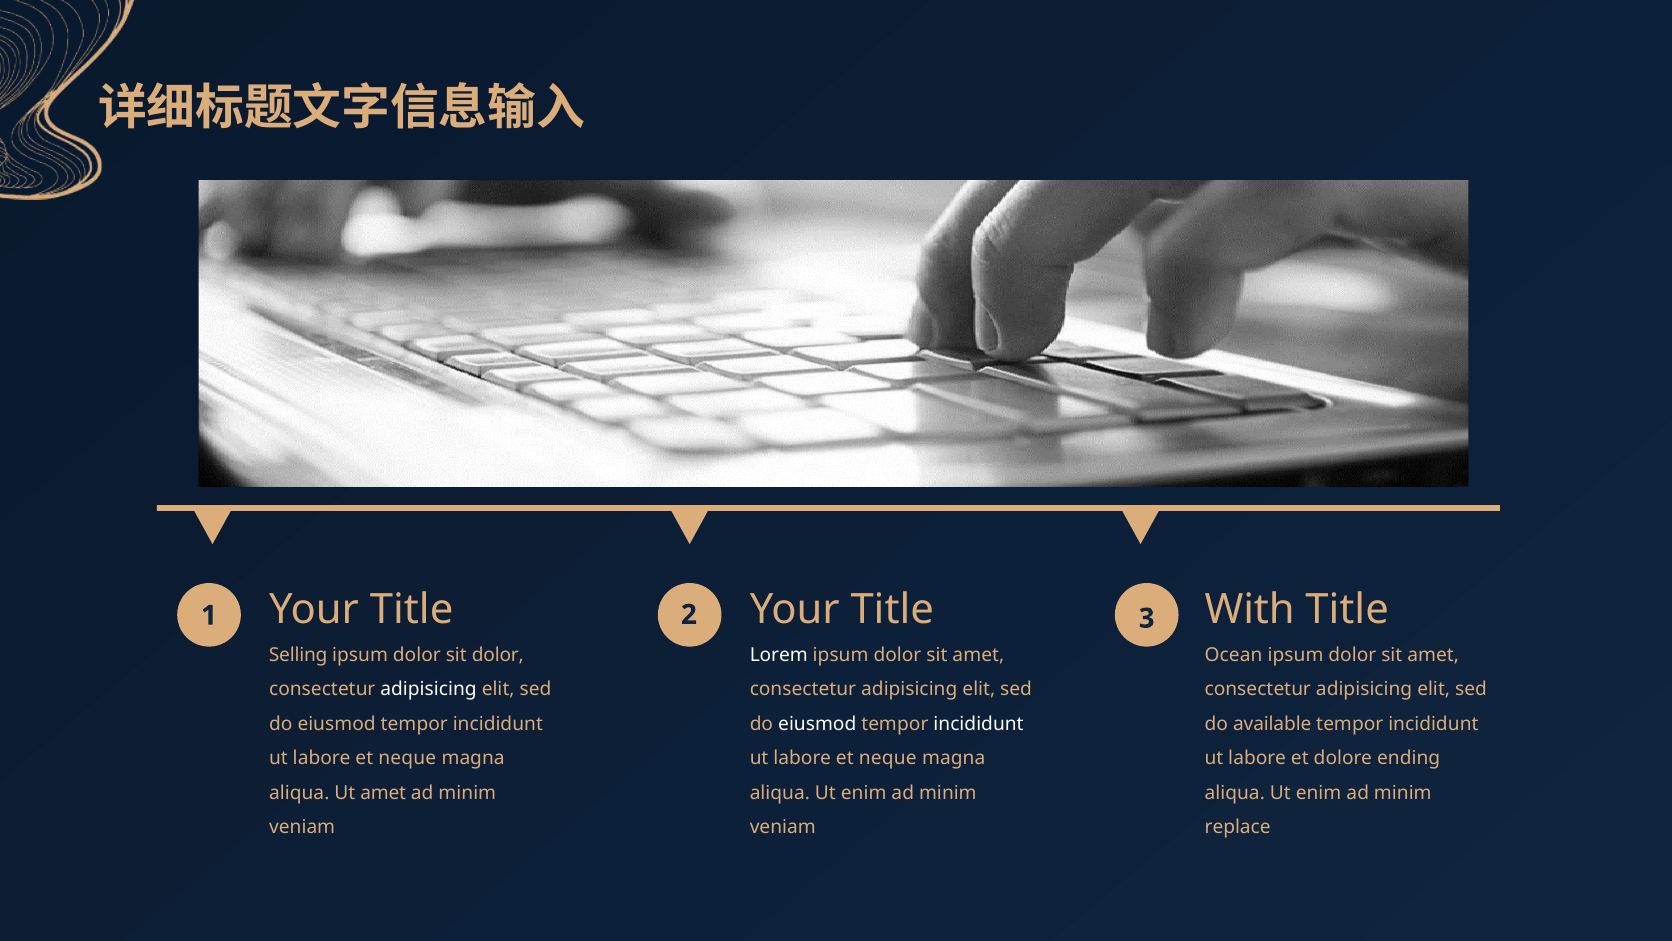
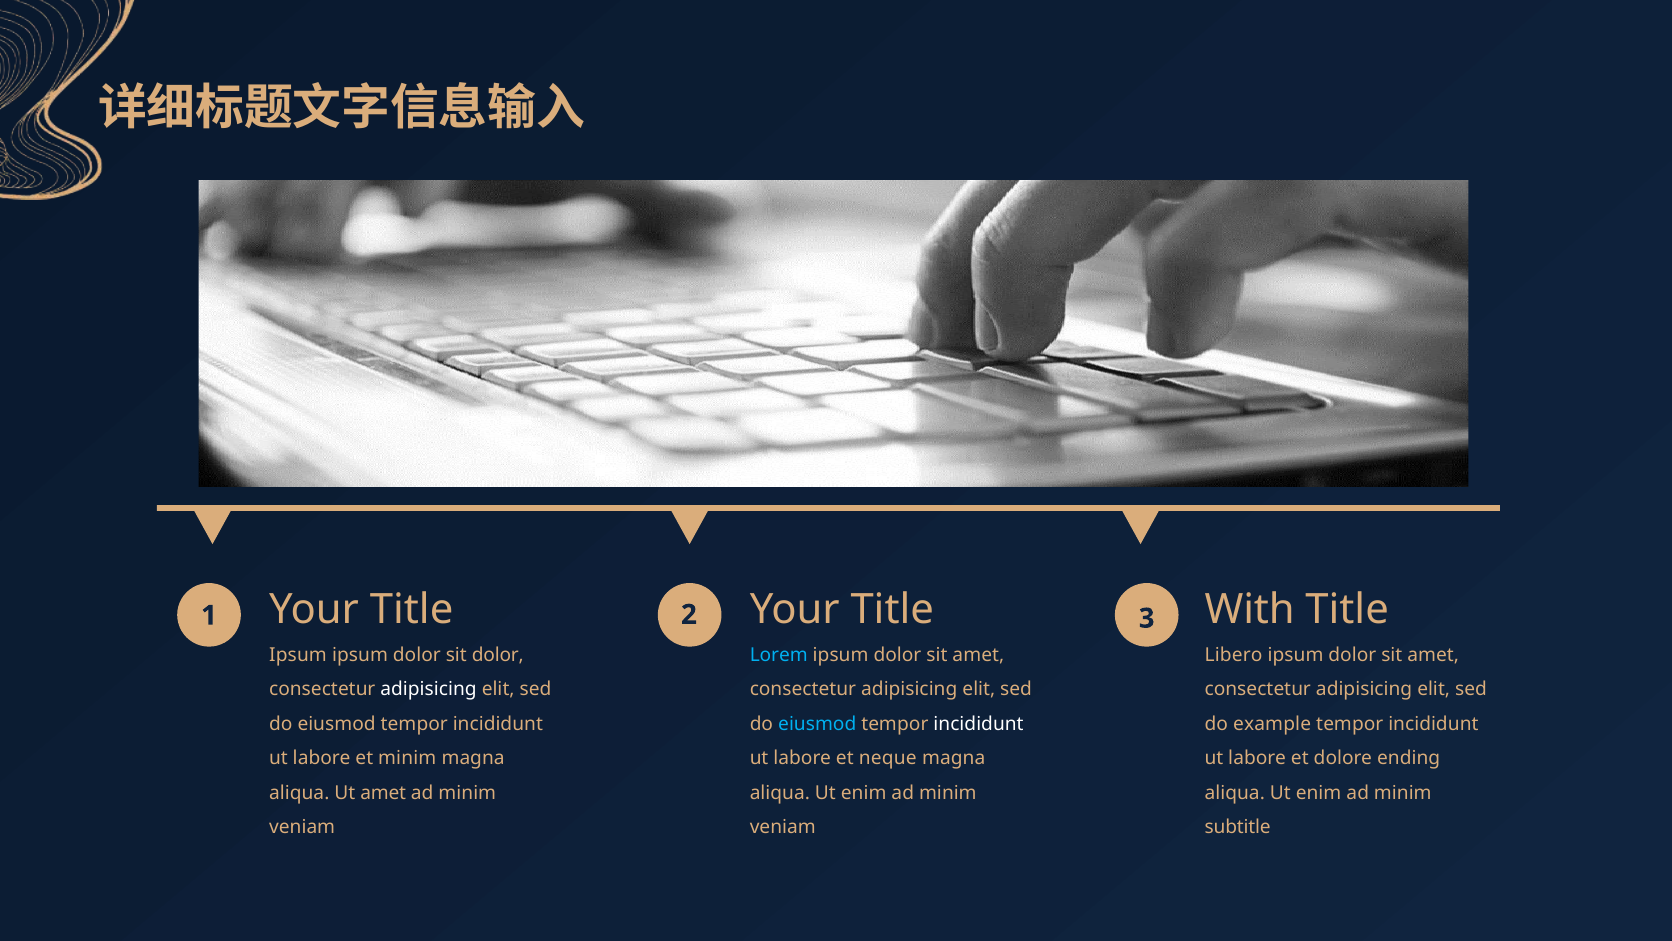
Selling at (298, 655): Selling -> Ipsum
Lorem colour: white -> light blue
Ocean: Ocean -> Libero
eiusmod at (817, 724) colour: white -> light blue
available: available -> example
neque at (407, 758): neque -> minim
replace: replace -> subtitle
